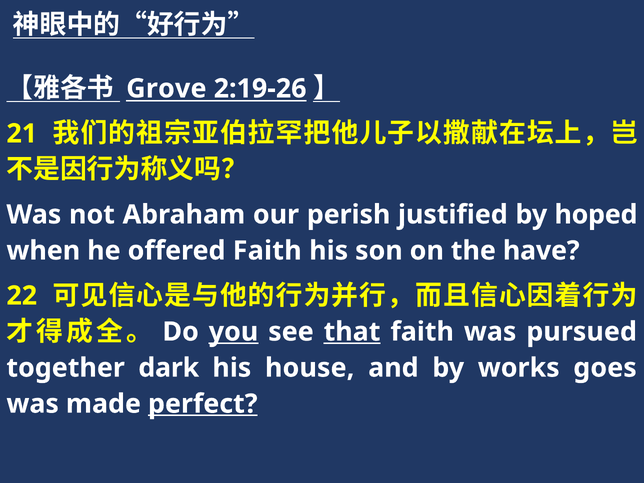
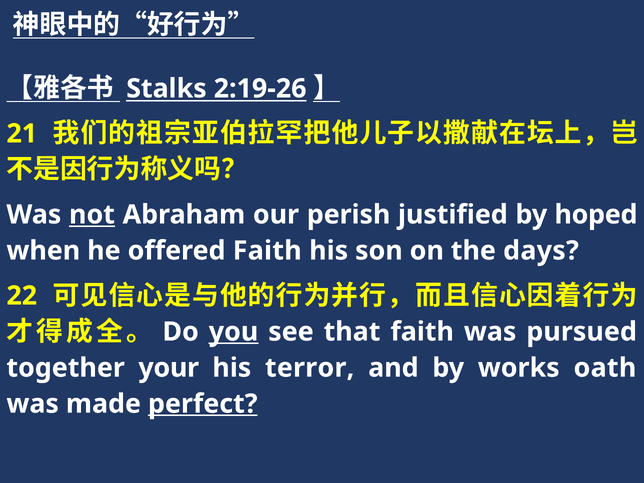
Grove: Grove -> Stalks
not underline: none -> present
have: have -> days
that underline: present -> none
dark: dark -> your
house: house -> terror
goes: goes -> oath
